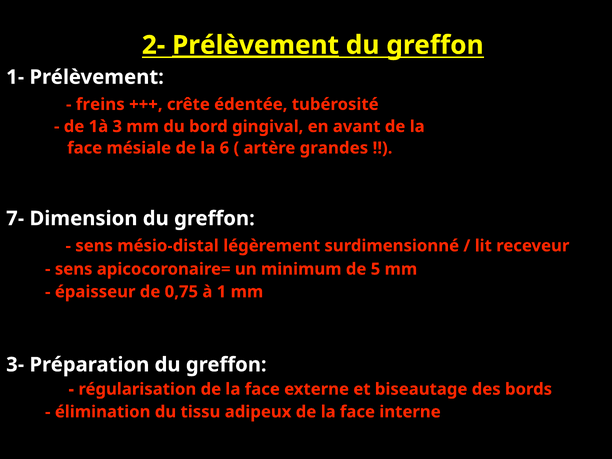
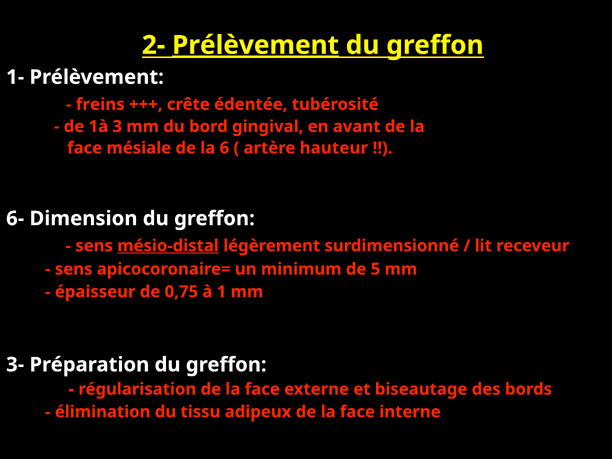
grandes: grandes -> hauteur
7-: 7- -> 6-
mésio-distal underline: none -> present
